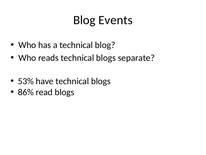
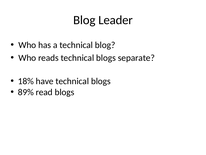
Events: Events -> Leader
53%: 53% -> 18%
86%: 86% -> 89%
